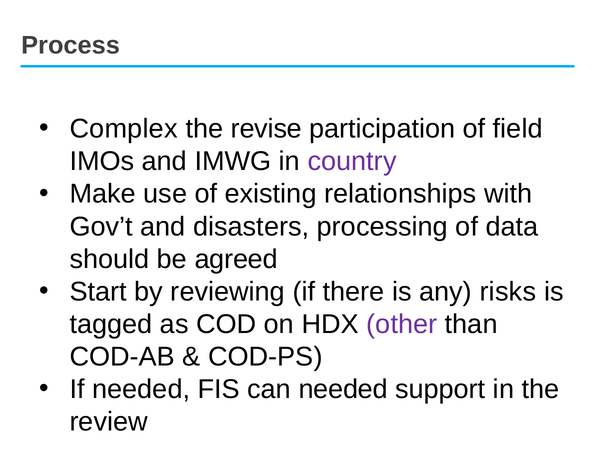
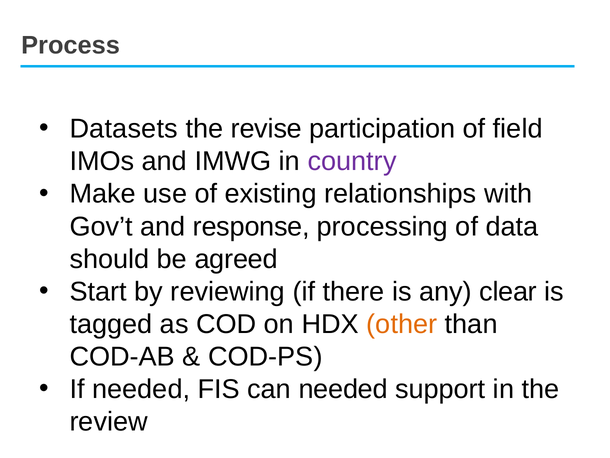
Complex: Complex -> Datasets
disasters: disasters -> response
risks: risks -> clear
other colour: purple -> orange
